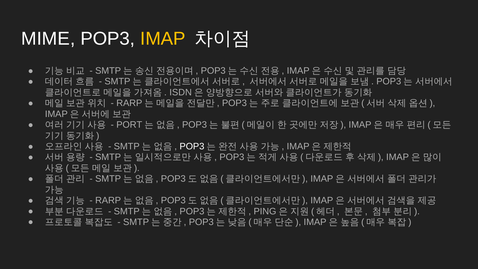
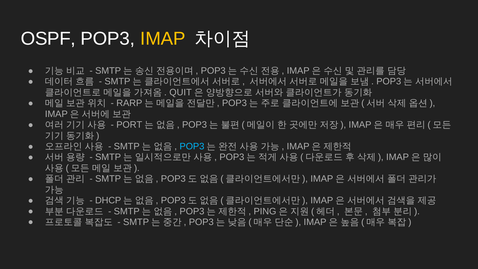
MIME: MIME -> OSPF
ISDN: ISDN -> QUIT
POP3 at (192, 146) colour: white -> light blue
RARP at (108, 200): RARP -> DHCP
